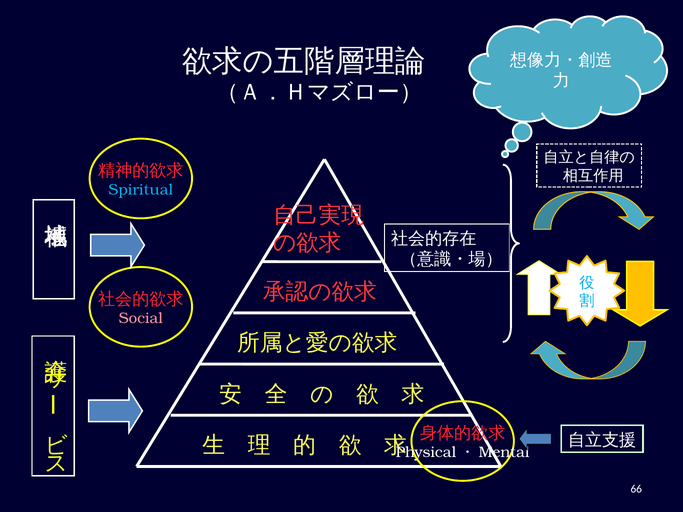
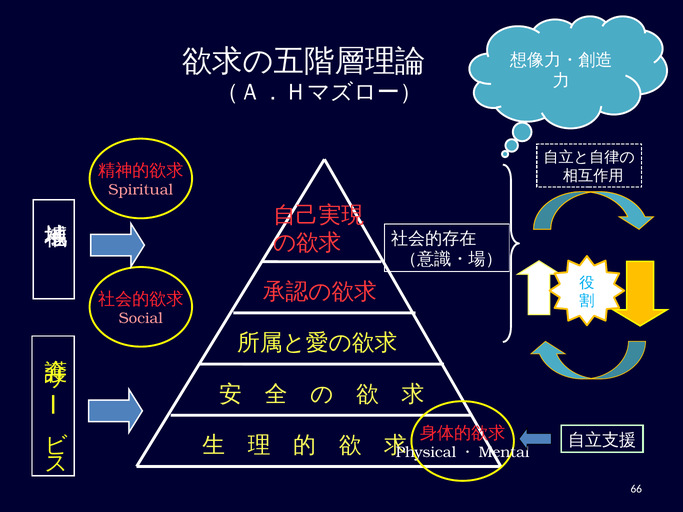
Spiritual colour: light blue -> pink
